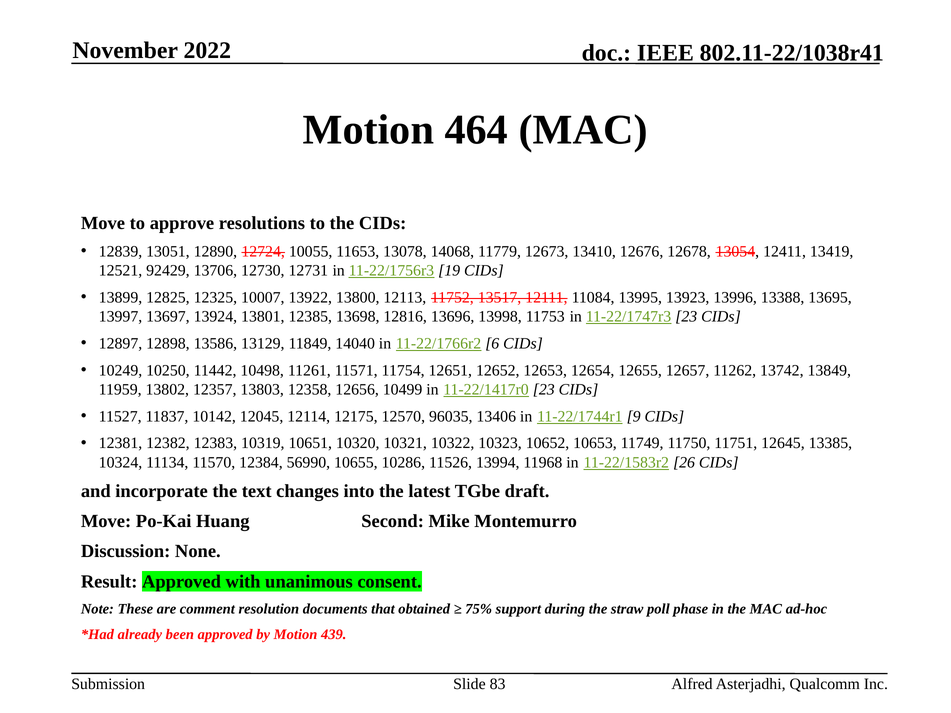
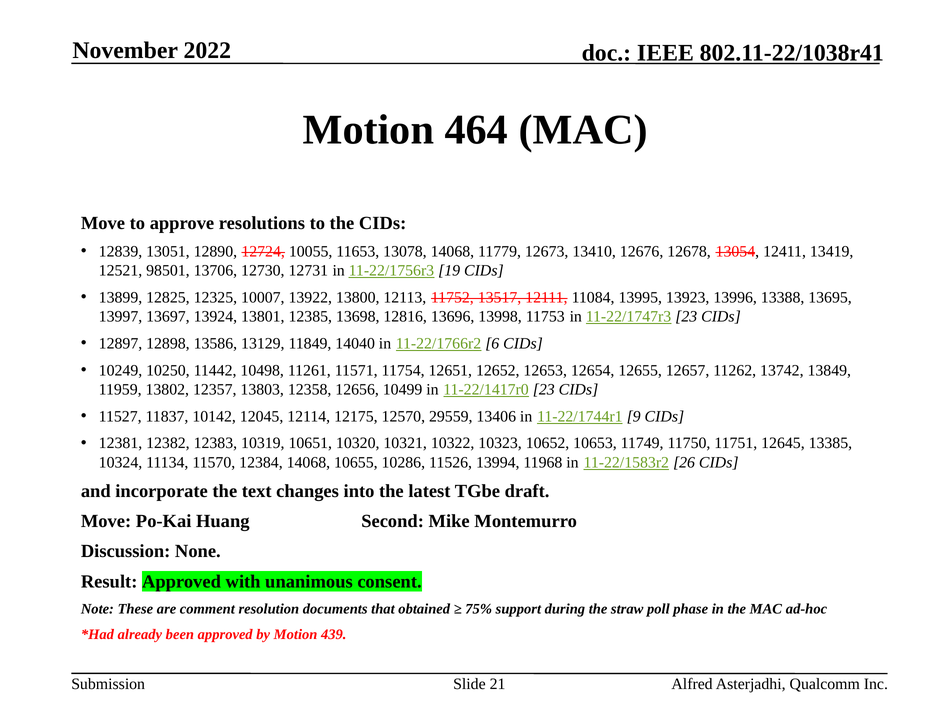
92429: 92429 -> 98501
96035: 96035 -> 29559
12384 56990: 56990 -> 14068
83: 83 -> 21
